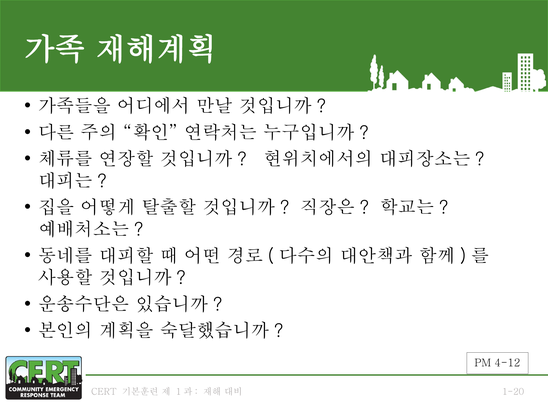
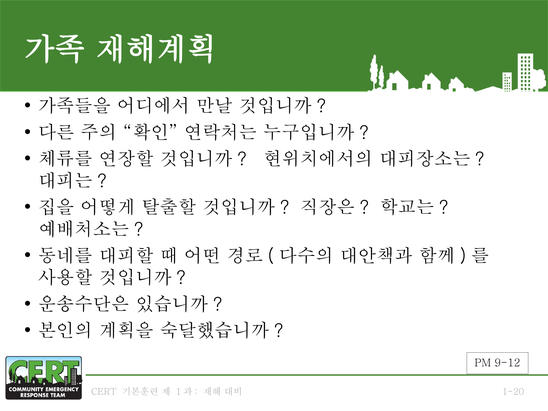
4-12: 4-12 -> 9-12
